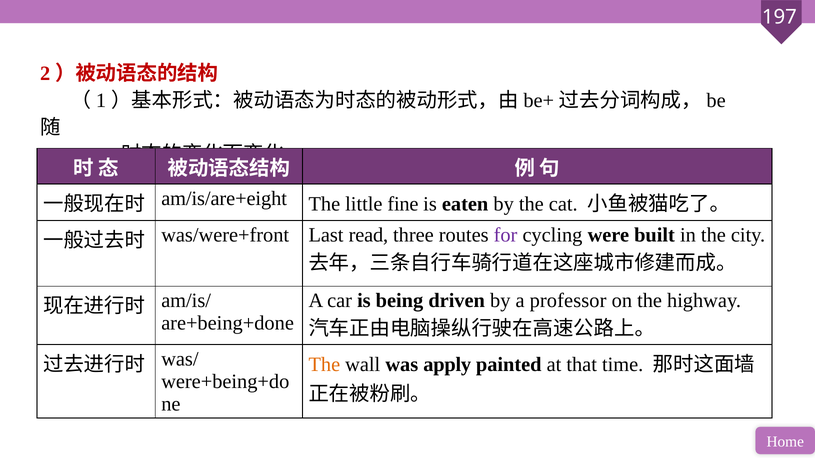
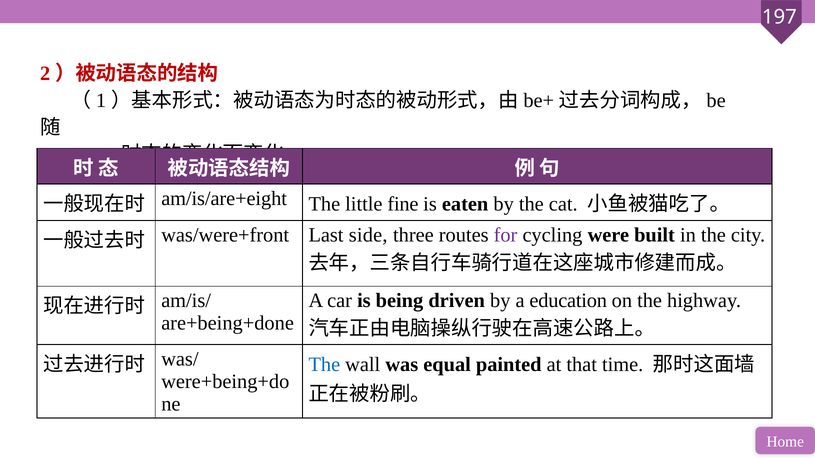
read: read -> side
professor: professor -> education
The at (324, 365) colour: orange -> blue
apply: apply -> equal
